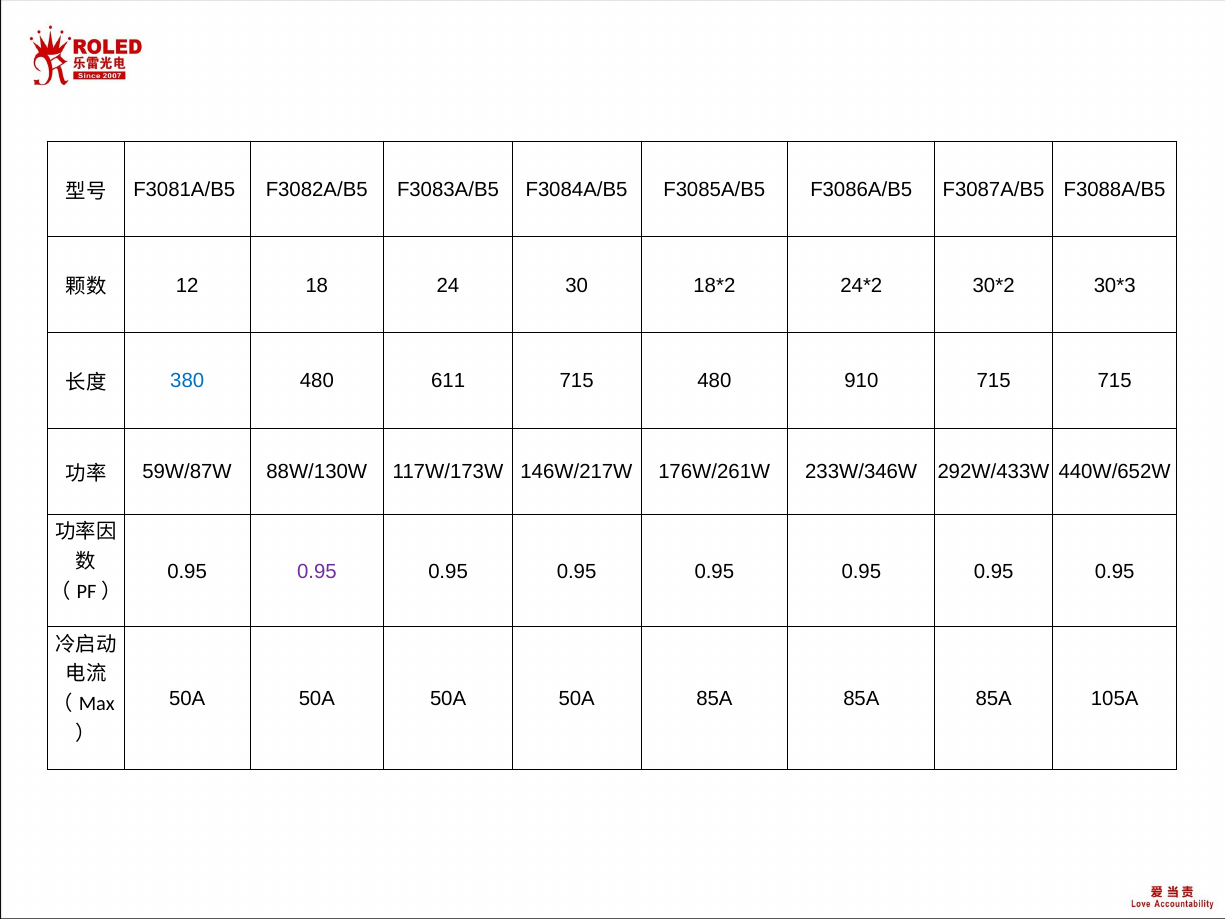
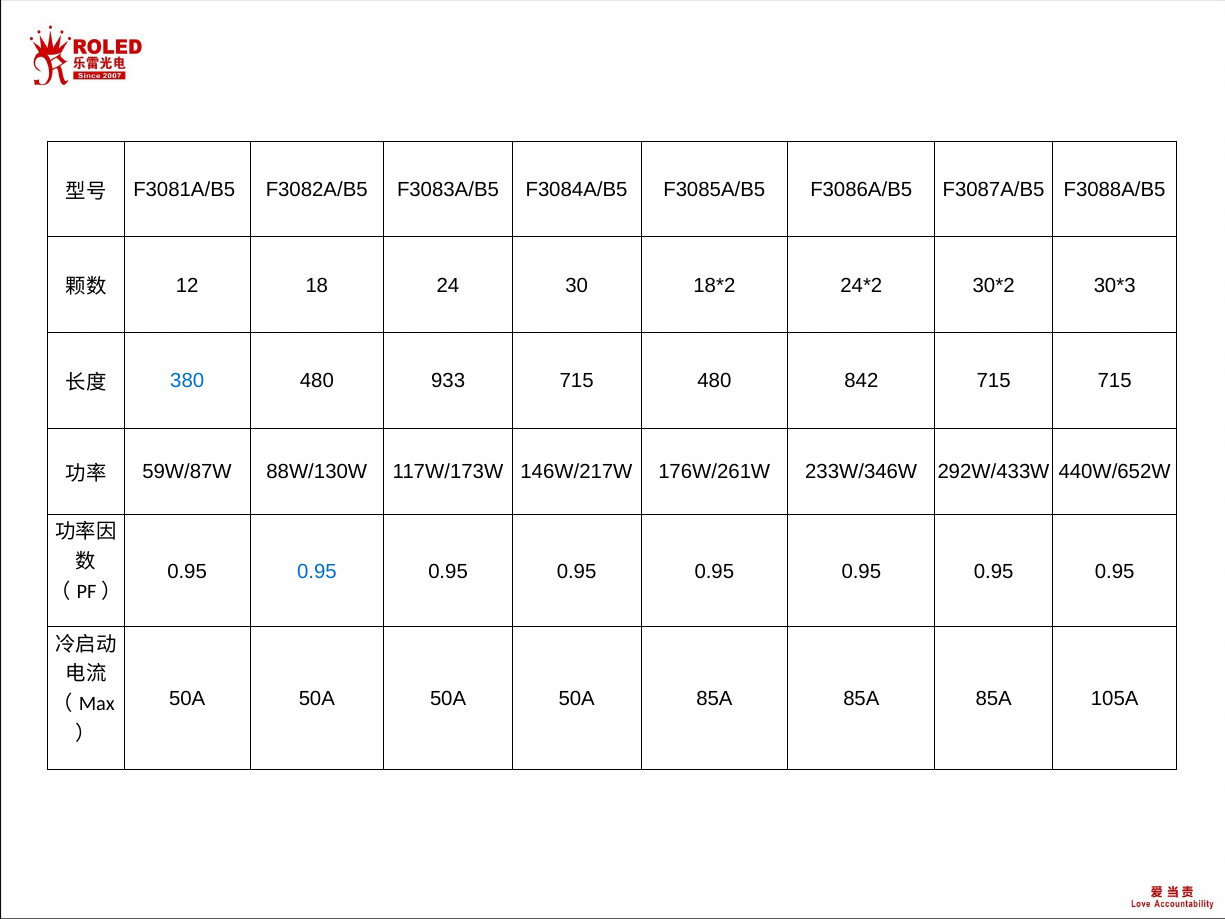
611: 611 -> 933
910: 910 -> 842
0.95 at (317, 571) colour: purple -> blue
